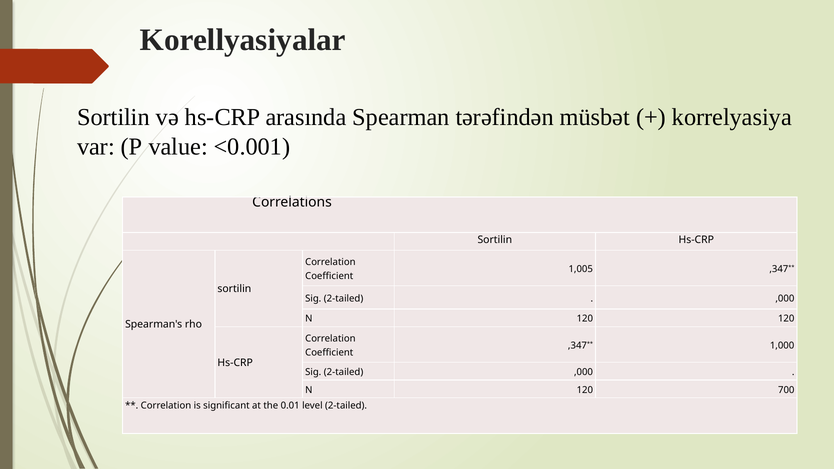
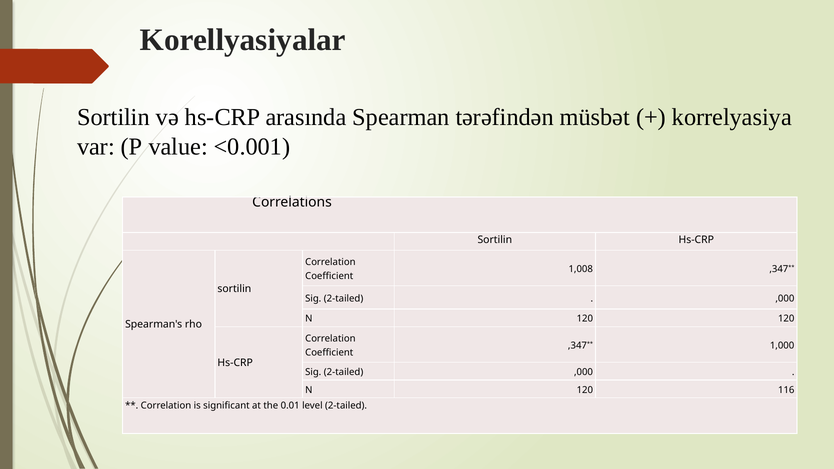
1,005: 1,005 -> 1,008
700: 700 -> 116
